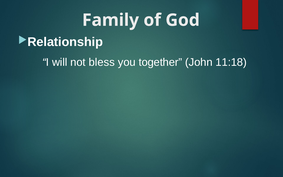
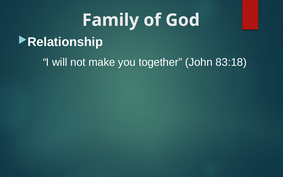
bless: bless -> make
11:18: 11:18 -> 83:18
